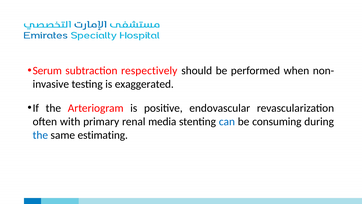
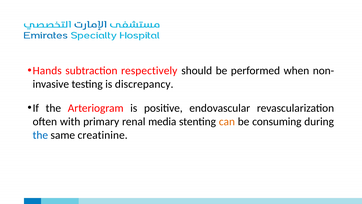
Serum: Serum -> Hands
exaggerated: exaggerated -> discrepancy
can colour: blue -> orange
estimating: estimating -> creatinine
